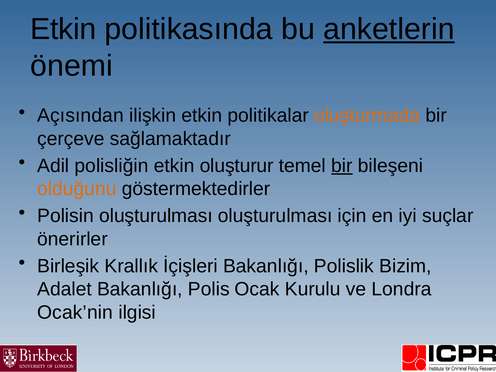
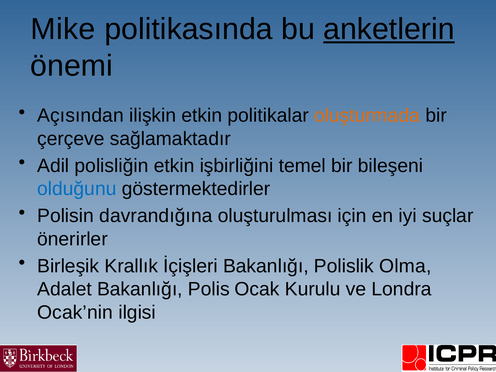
Etkin at (63, 29): Etkin -> Mike
oluşturur: oluşturur -> işbirliğini
bir at (342, 166) underline: present -> none
olduğunu colour: orange -> blue
Polisin oluşturulması: oluşturulması -> davrandığına
Bizim: Bizim -> Olma
